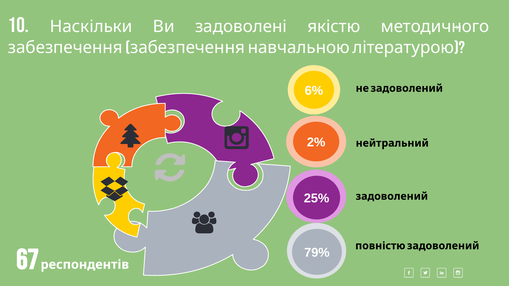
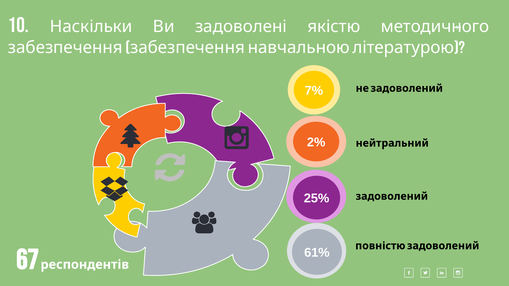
6%: 6% -> 7%
79%: 79% -> 61%
